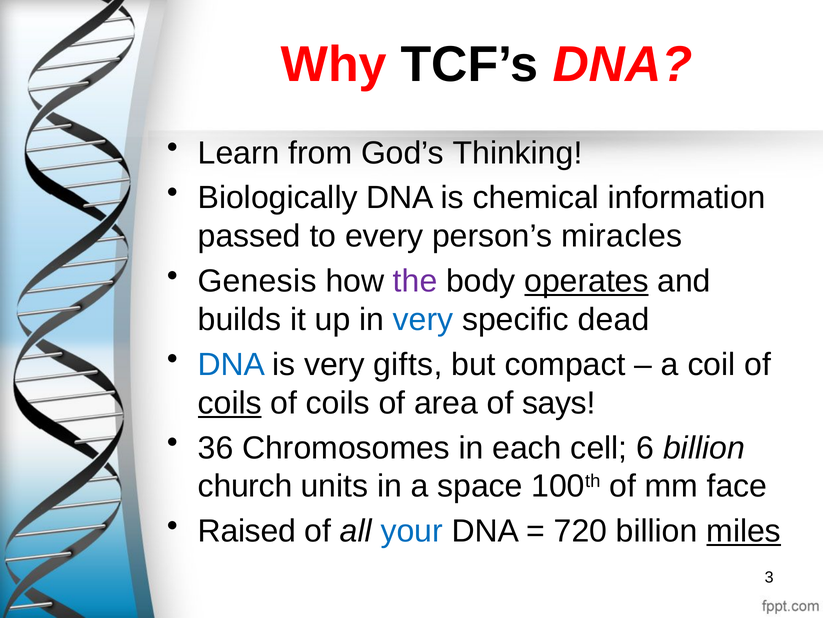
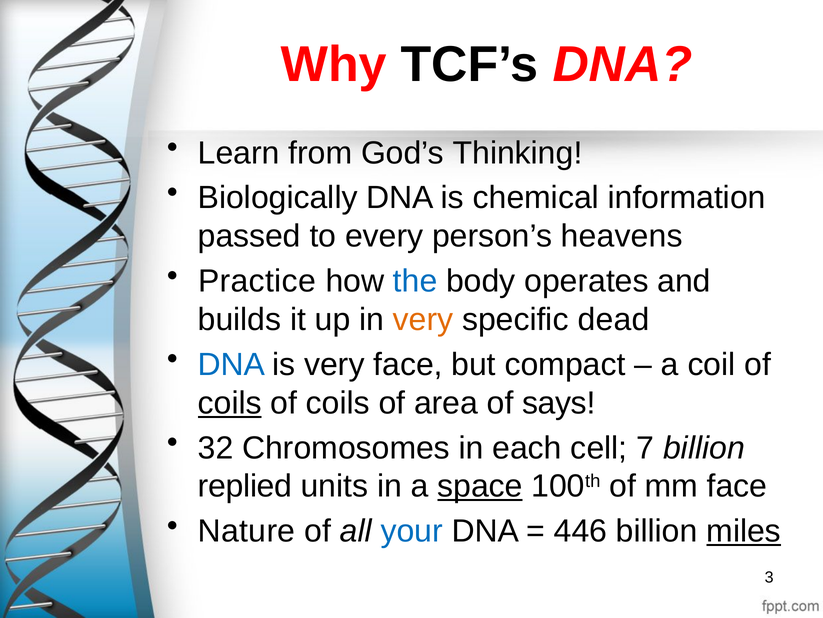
miracles: miracles -> heavens
Genesis: Genesis -> Practice
the colour: purple -> blue
operates underline: present -> none
very at (423, 319) colour: blue -> orange
very gifts: gifts -> face
36: 36 -> 32
6: 6 -> 7
church: church -> replied
space underline: none -> present
Raised: Raised -> Nature
720: 720 -> 446
